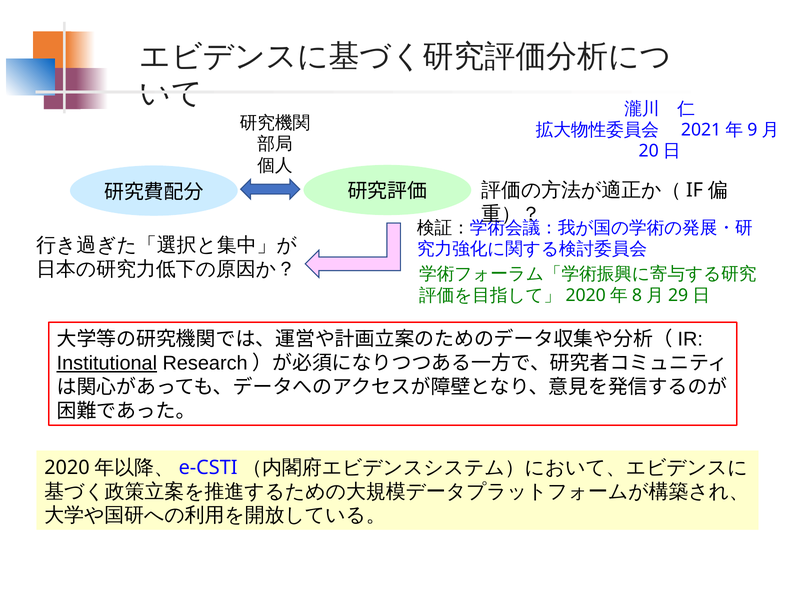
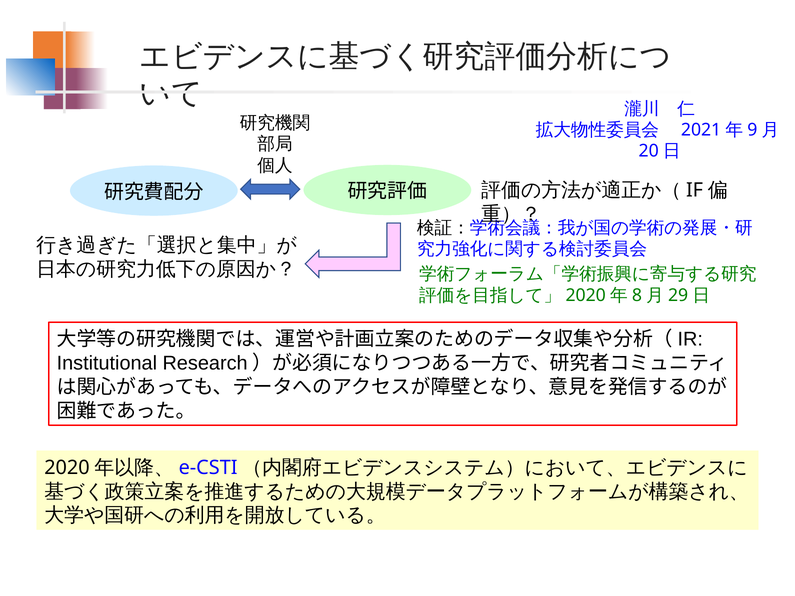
Institutional underline: present -> none
